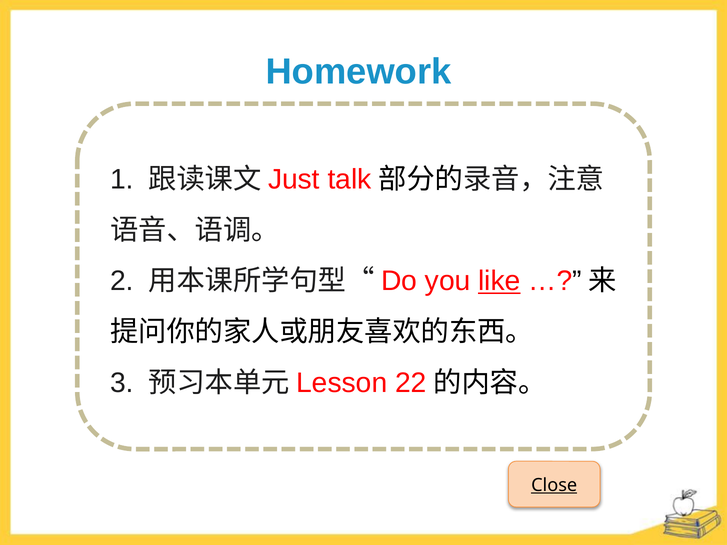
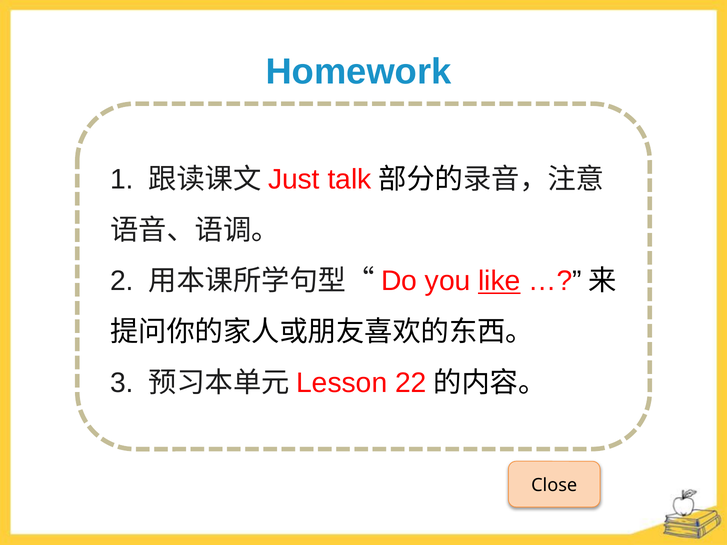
Close underline: present -> none
